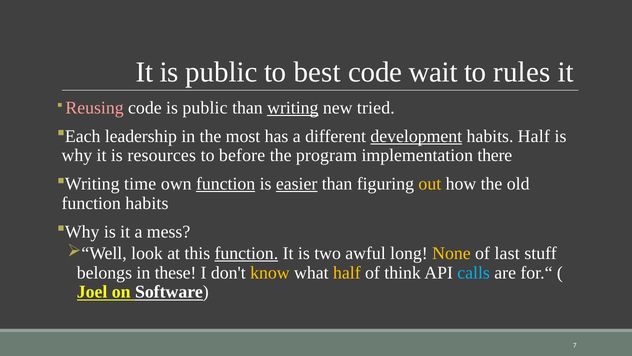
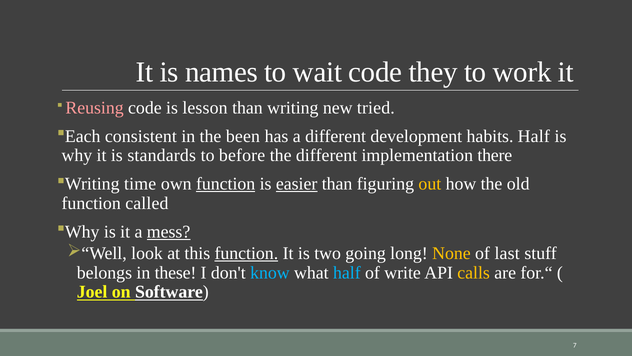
It is public: public -> names
best: best -> wait
wait: wait -> they
rules: rules -> work
code is public: public -> lesson
writing underline: present -> none
leadership: leadership -> consistent
most: most -> been
development underline: present -> none
resources: resources -> standards
the program: program -> different
function habits: habits -> called
mess underline: none -> present
awful: awful -> going
know colour: yellow -> light blue
half at (347, 272) colour: yellow -> light blue
think: think -> write
calls colour: light blue -> yellow
